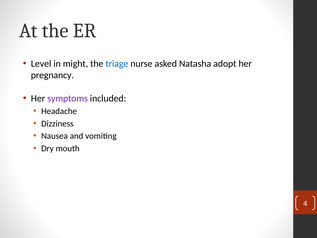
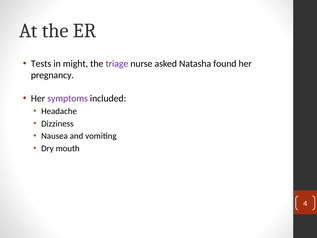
Level: Level -> Tests
triage colour: blue -> purple
adopt: adopt -> found
